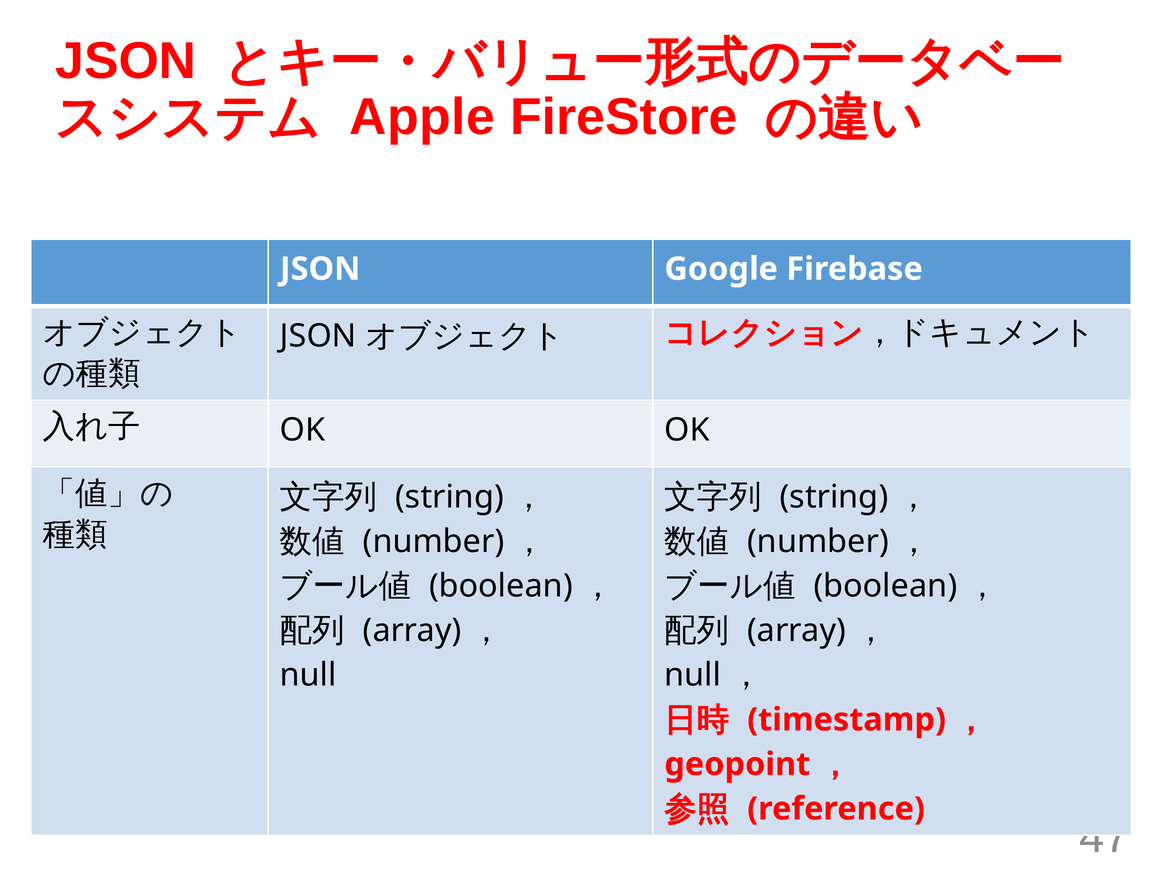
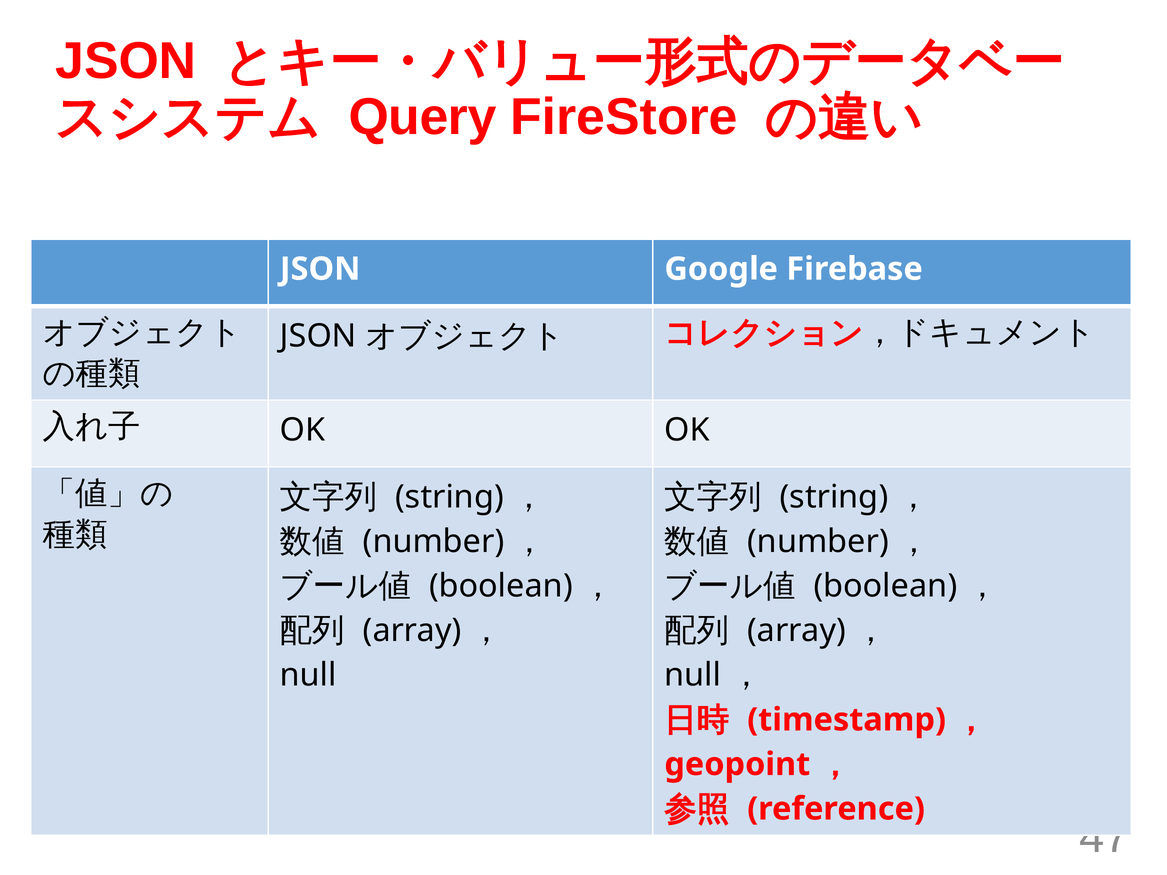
Apple: Apple -> Query
